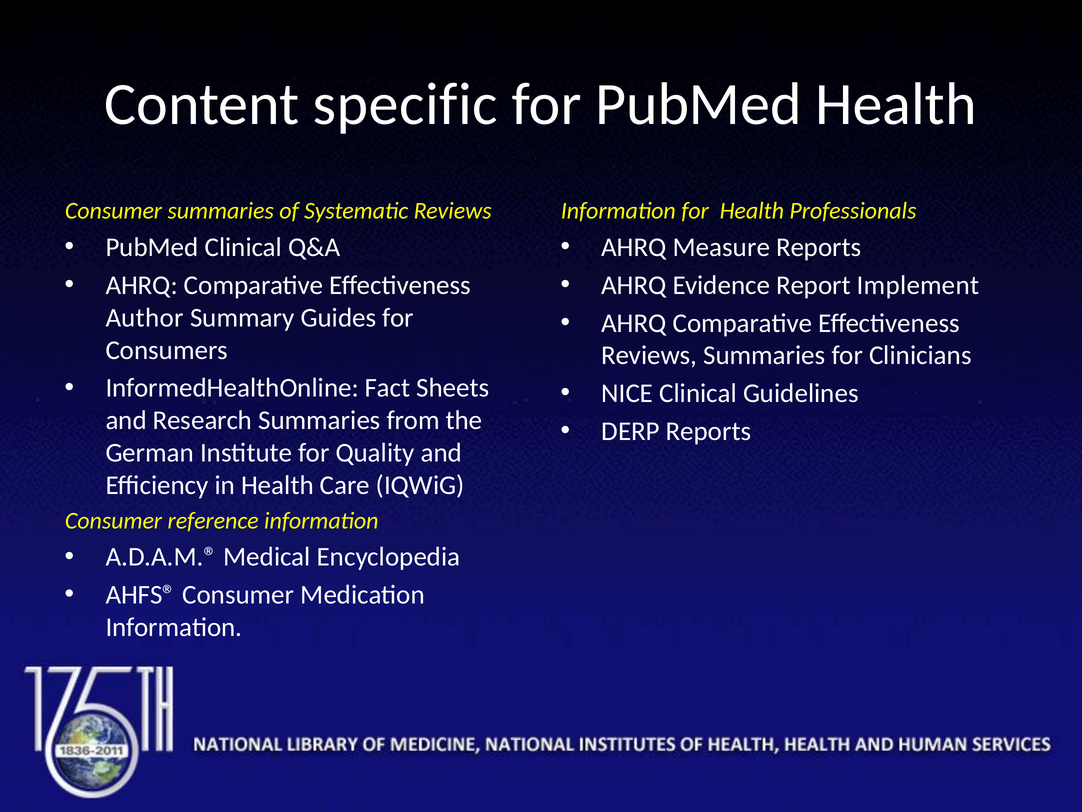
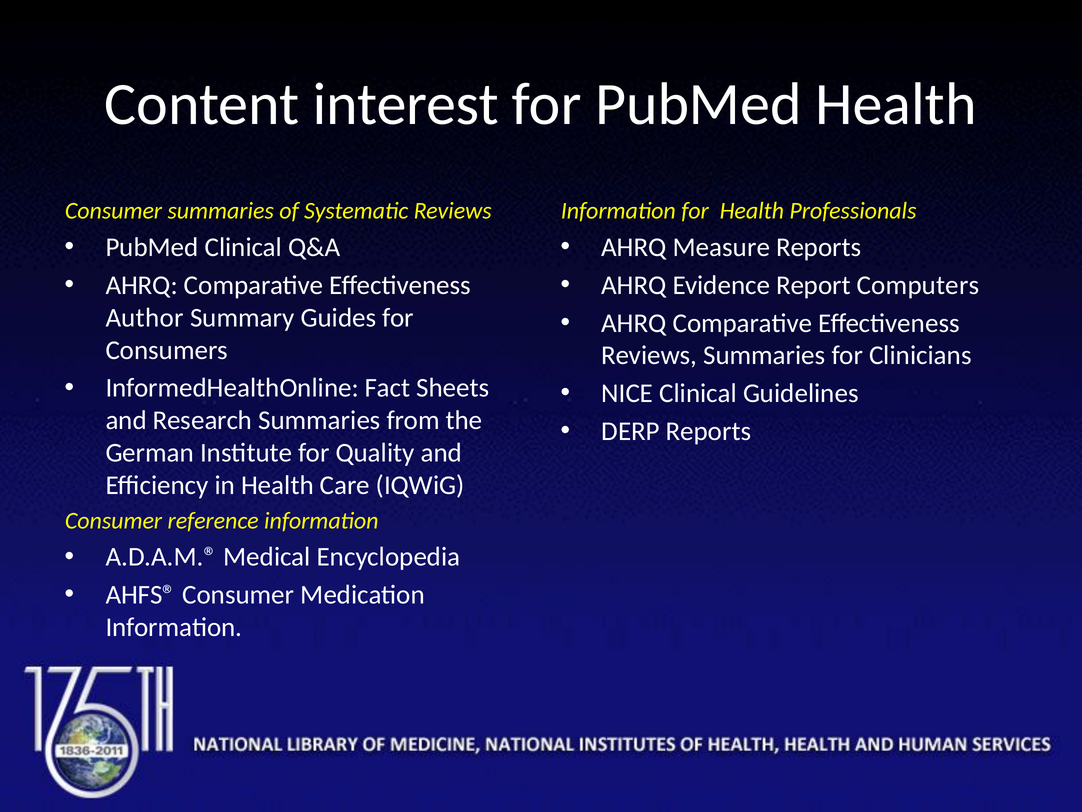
specific: specific -> interest
Implement: Implement -> Computers
